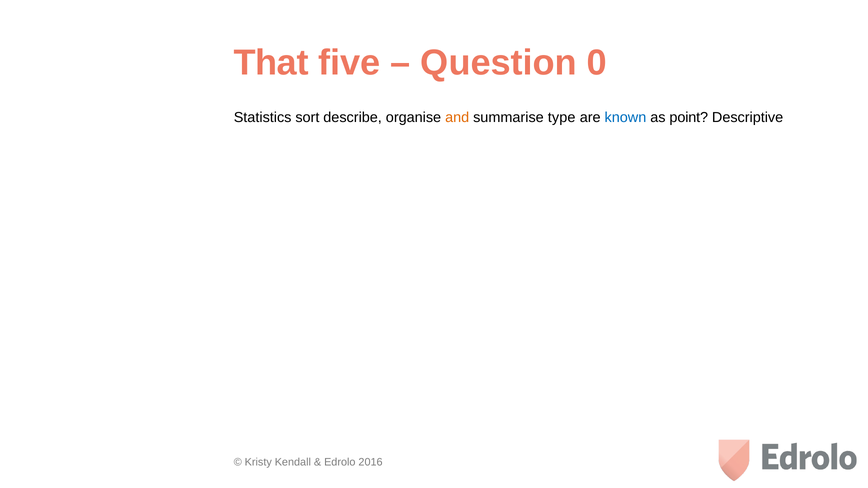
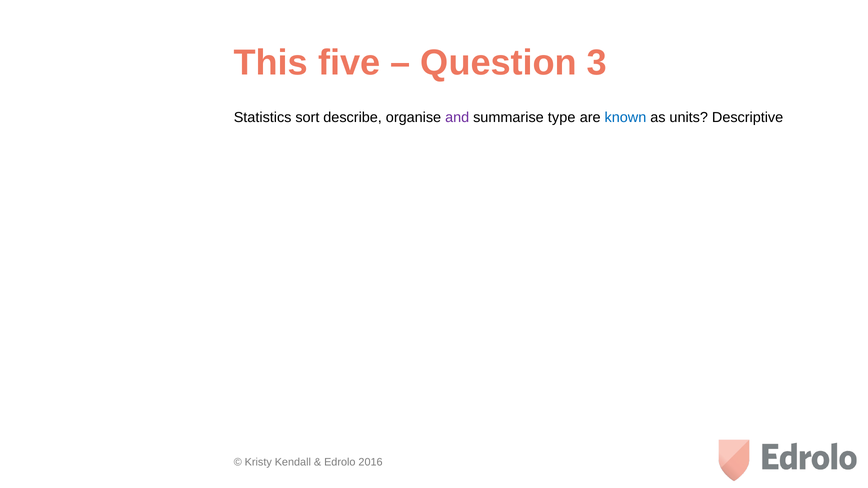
That: That -> This
0: 0 -> 3
and colour: orange -> purple
point: point -> units
